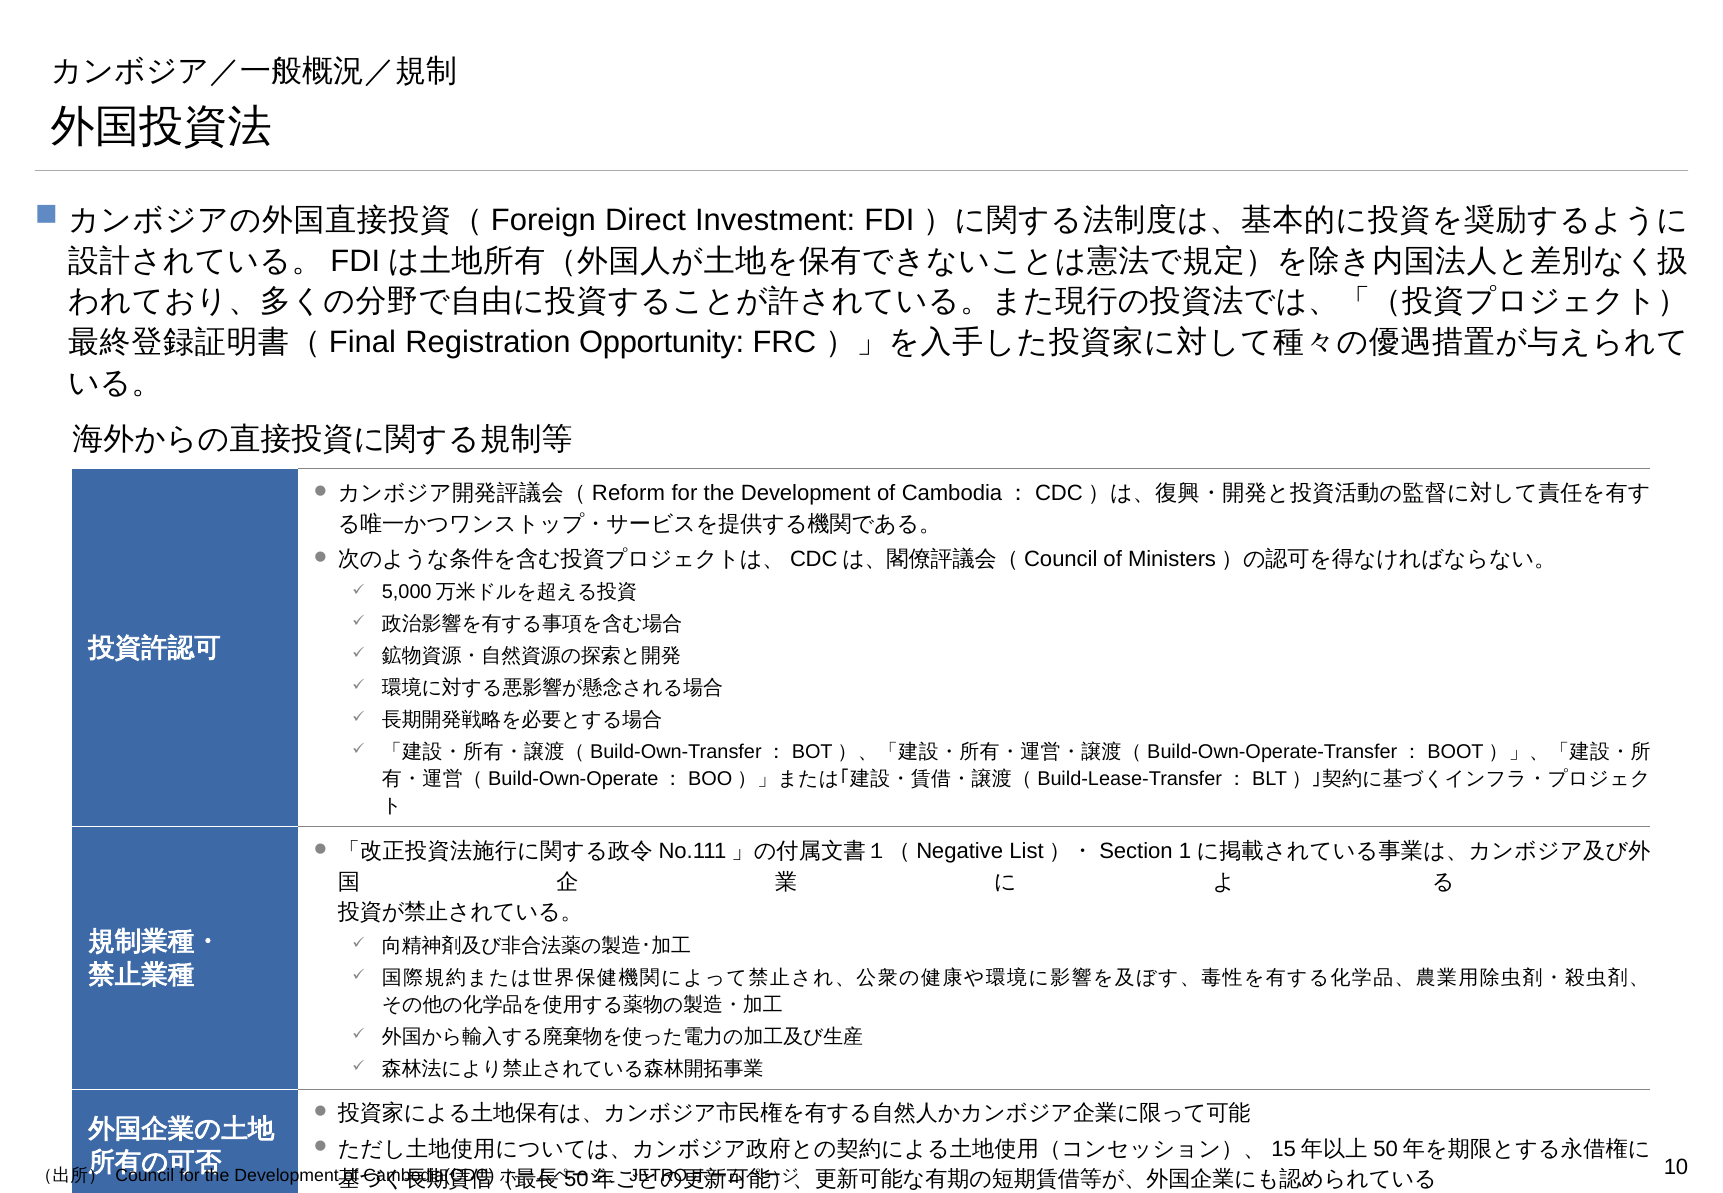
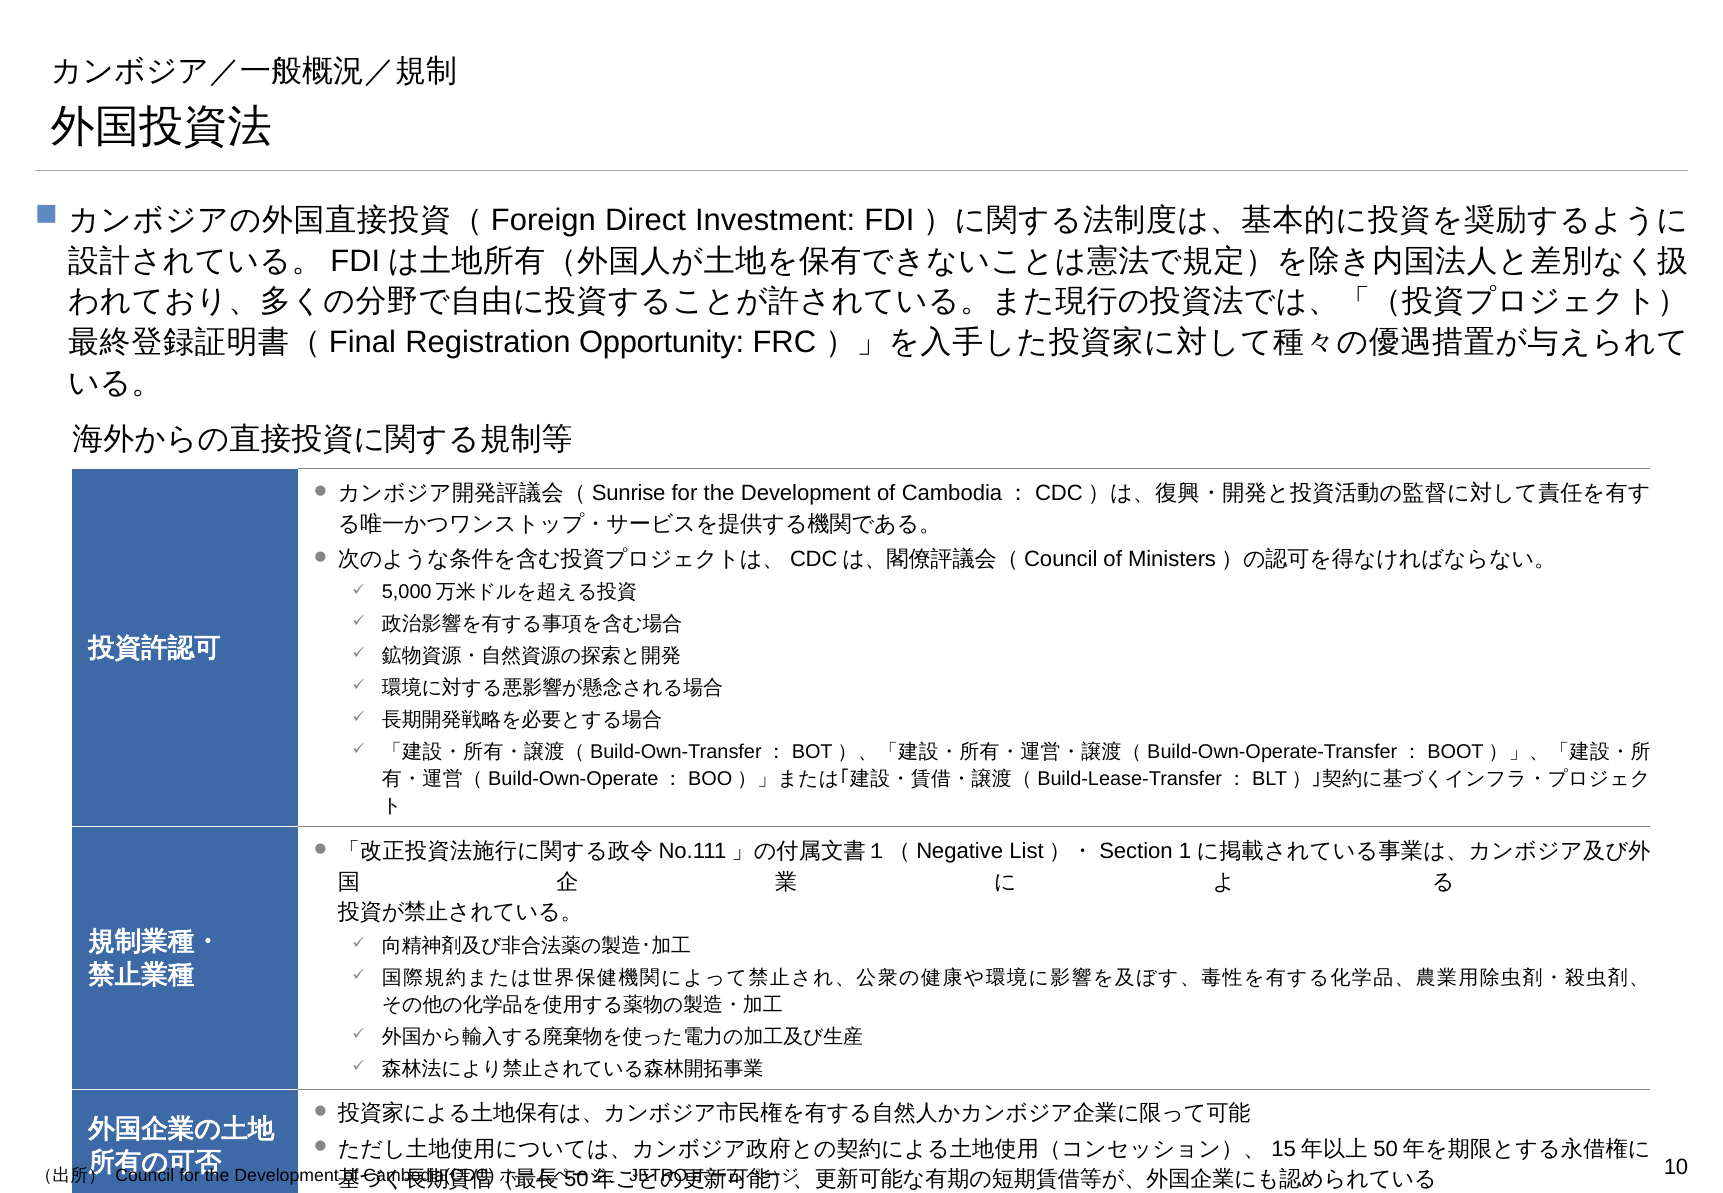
Reform: Reform -> Sunrise
